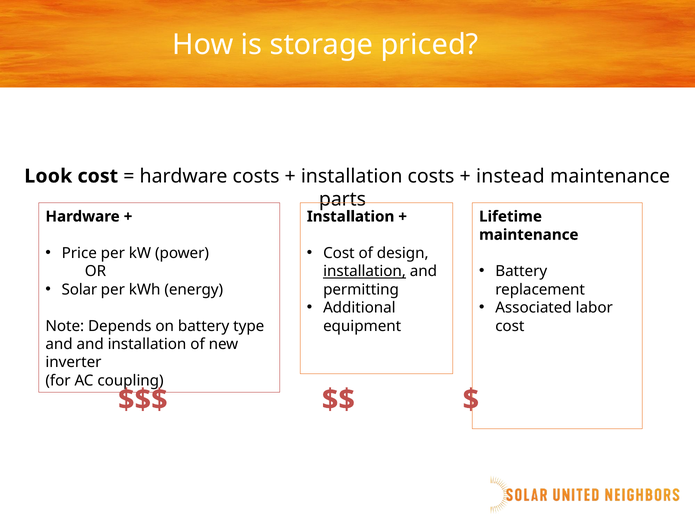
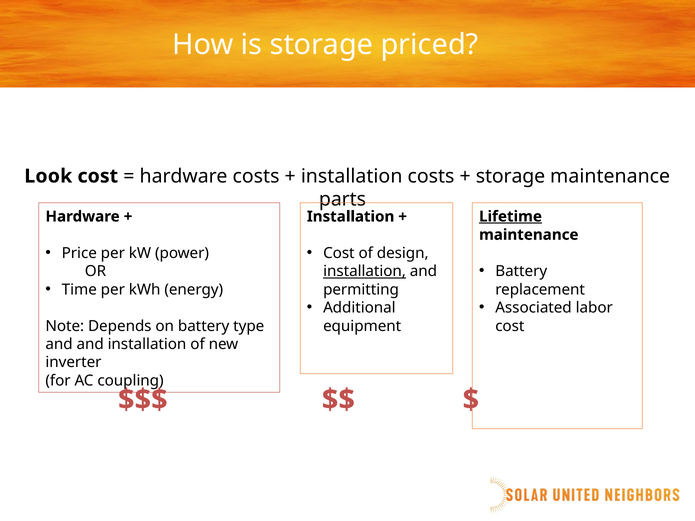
instead at (510, 176): instead -> storage
Lifetime underline: none -> present
Solar: Solar -> Time
